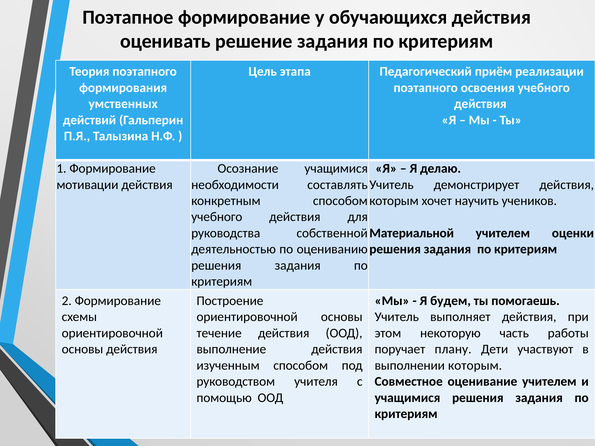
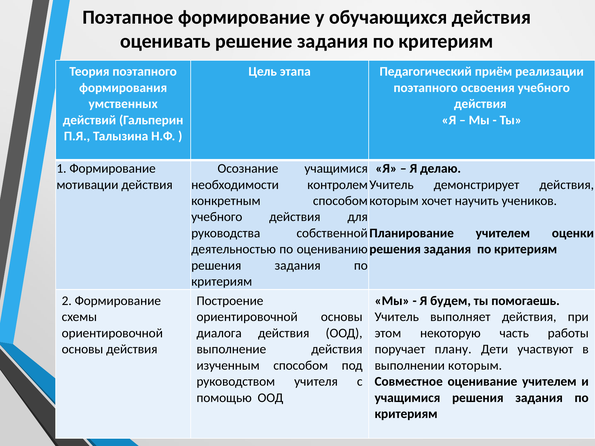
составлять: составлять -> контролем
Материальной: Материальной -> Планирование
течение: течение -> диалога
